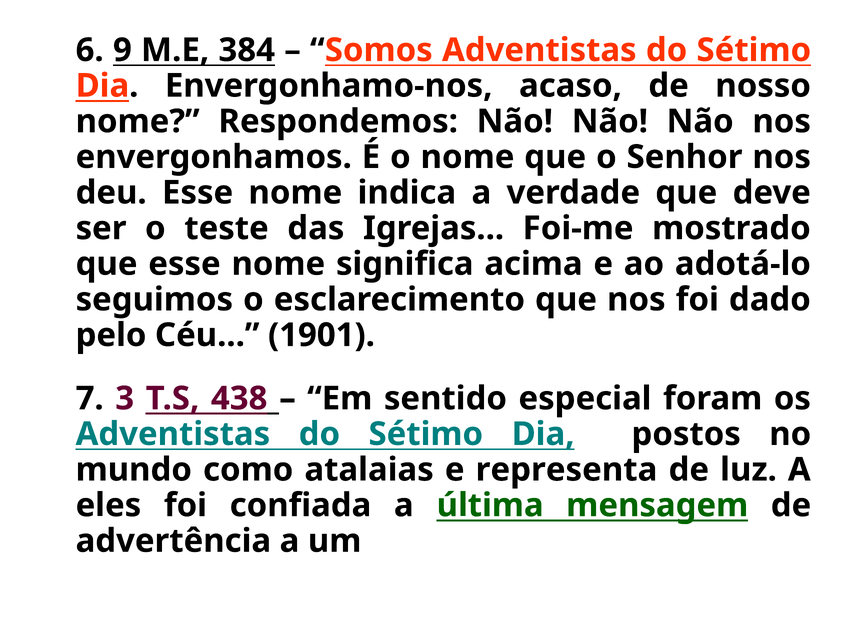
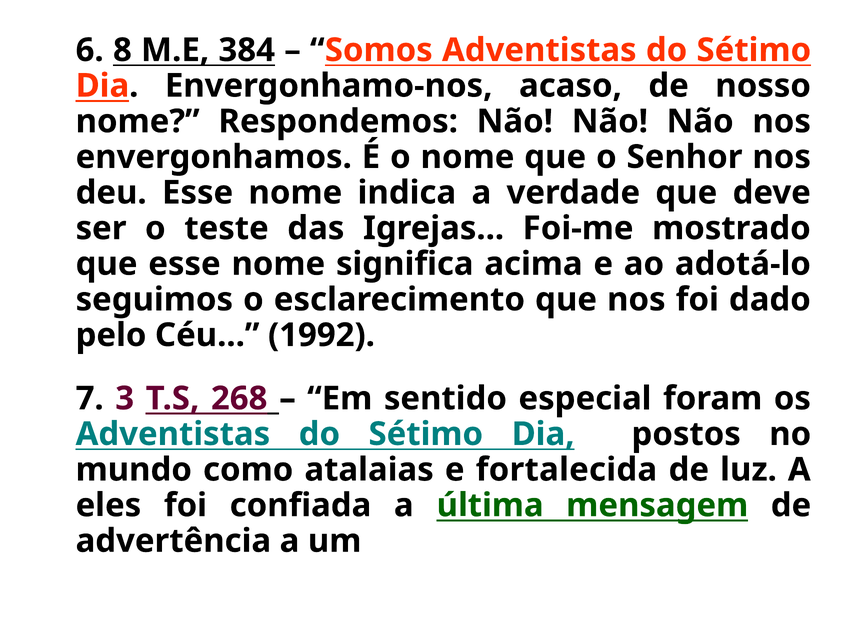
9: 9 -> 8
1901: 1901 -> 1992
438: 438 -> 268
representa: representa -> fortalecida
